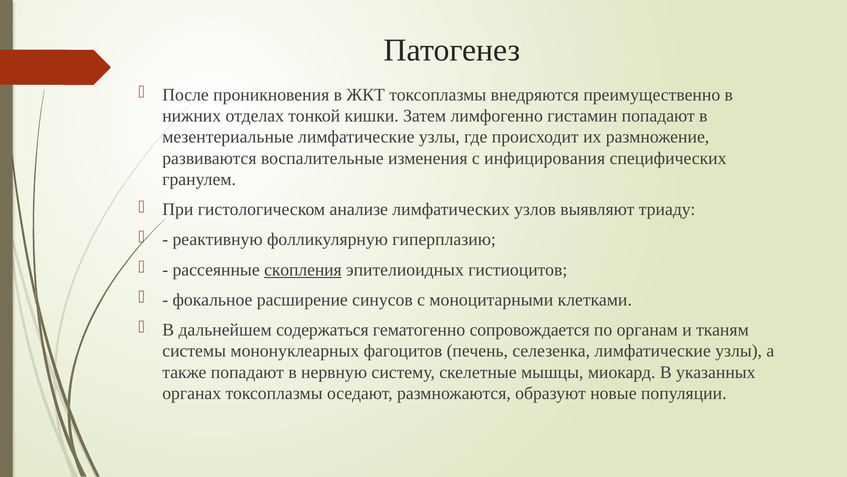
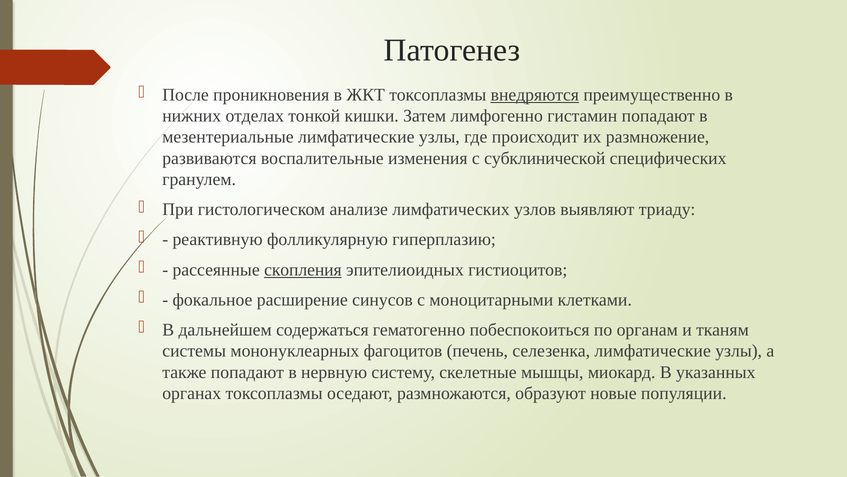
внедряются underline: none -> present
инфицирования: инфицирования -> субклинической
сопровождается: сопровождается -> побеспокоиться
